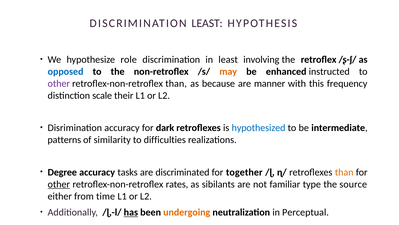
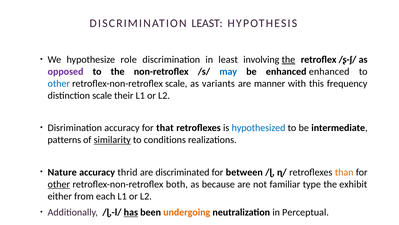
the at (288, 59) underline: none -> present
opposed colour: blue -> purple
may colour: orange -> blue
enhanced instructed: instructed -> enhanced
other at (59, 83) colour: purple -> blue
retroflex-non-retroflex than: than -> scale
because: because -> variants
dark: dark -> that
similarity underline: none -> present
difficulties: difficulties -> conditions
Degree: Degree -> Nature
tasks: tasks -> thrid
together: together -> between
rates: rates -> both
sibilants: sibilants -> because
source: source -> exhibit
time: time -> each
